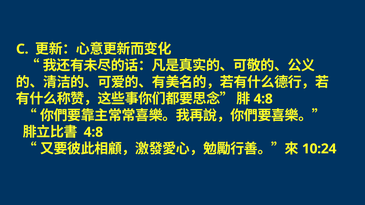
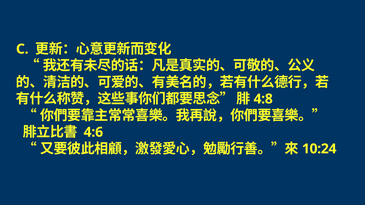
4:8 at (93, 132): 4:8 -> 4:6
